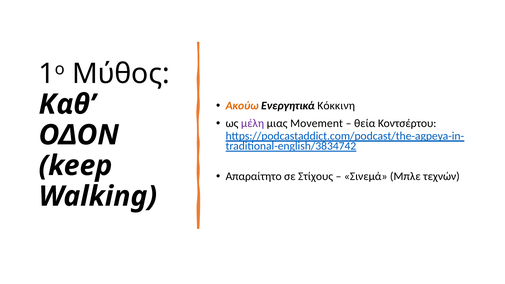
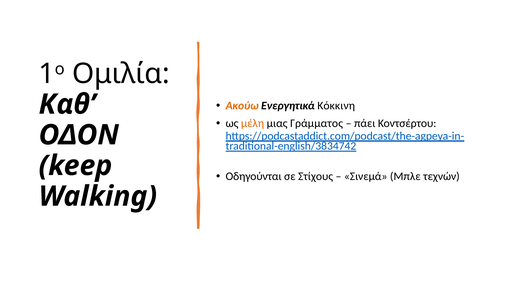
Μύθος: Μύθος -> Ομιλία
μέλη colour: purple -> orange
Movement: Movement -> Γράμματος
θεία: θεία -> πάει
Απαραίτητο: Απαραίτητο -> Οδηγούνται
